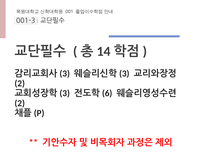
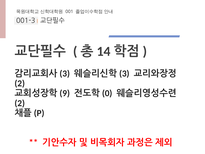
3 at (65, 93): 3 -> 9
6: 6 -> 0
